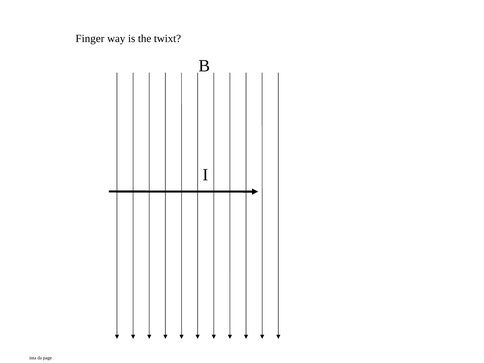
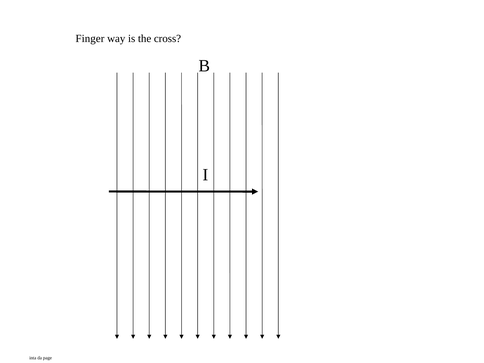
twixt: twixt -> cross
